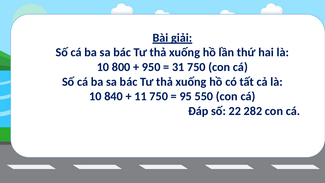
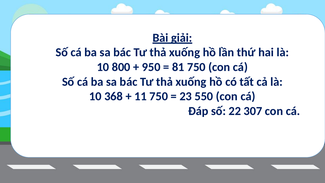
31: 31 -> 81
840: 840 -> 368
95: 95 -> 23
282: 282 -> 307
